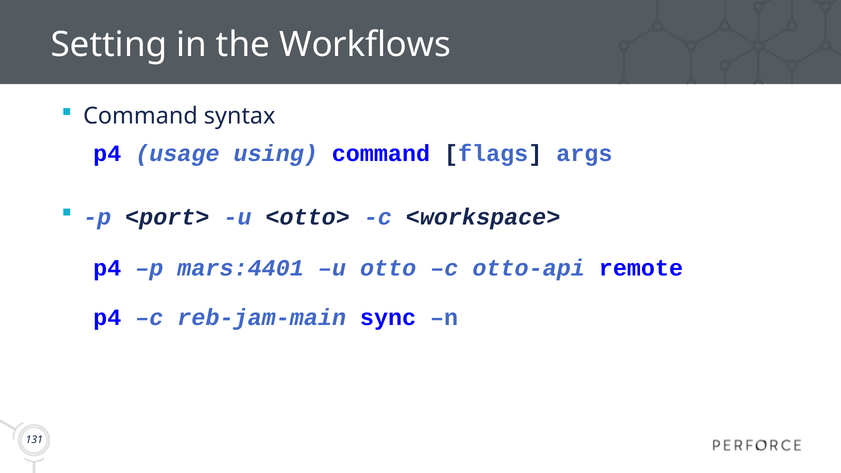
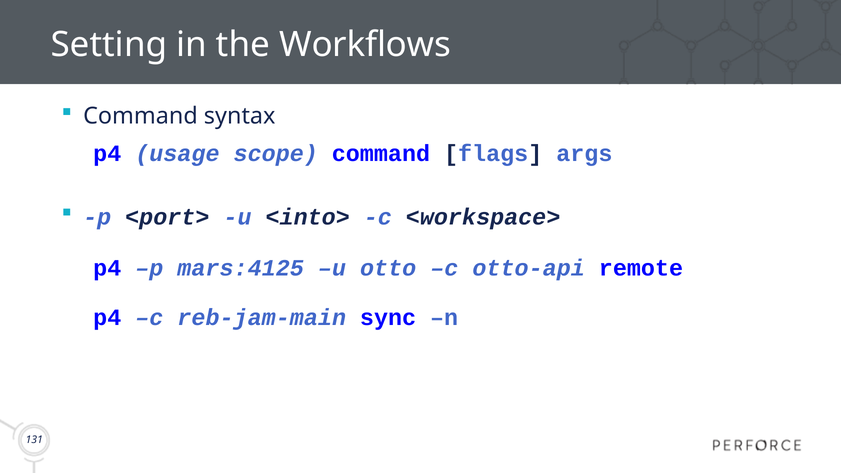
using: using -> scope
<otto>: <otto> -> <into>
mars:4401: mars:4401 -> mars:4125
